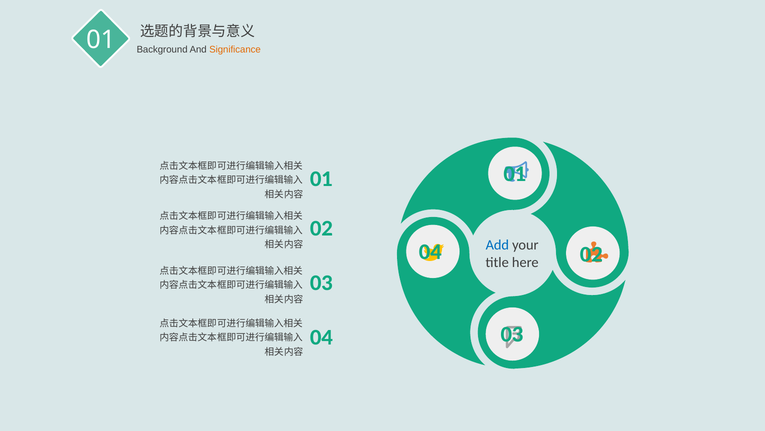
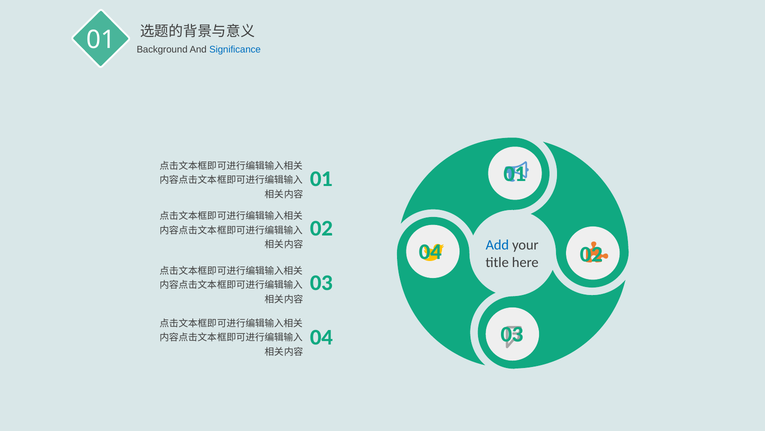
Significance colour: orange -> blue
